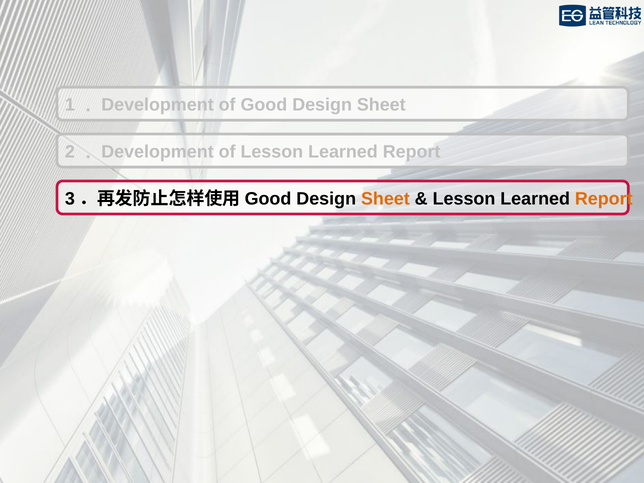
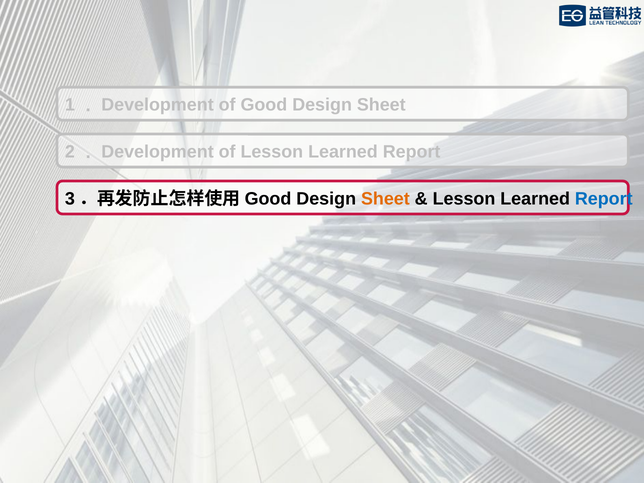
Report at (604, 199) colour: orange -> blue
